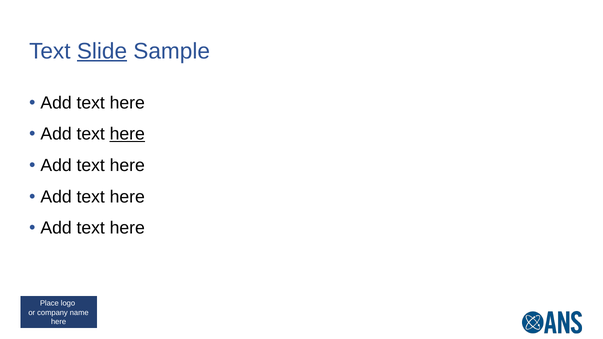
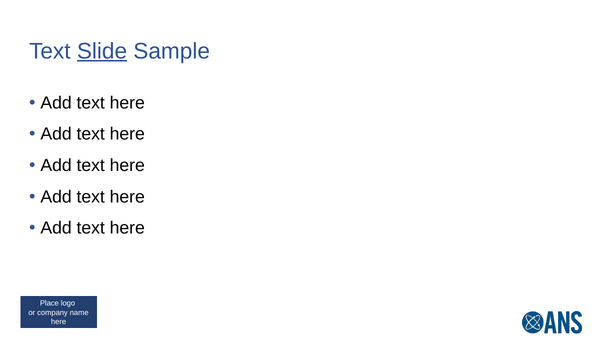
here at (127, 134) underline: present -> none
